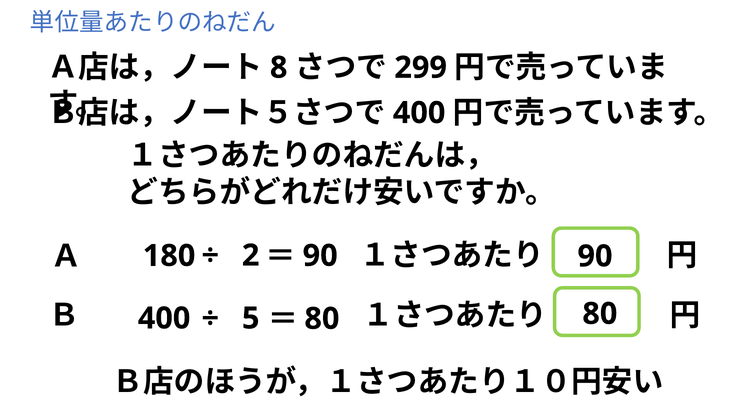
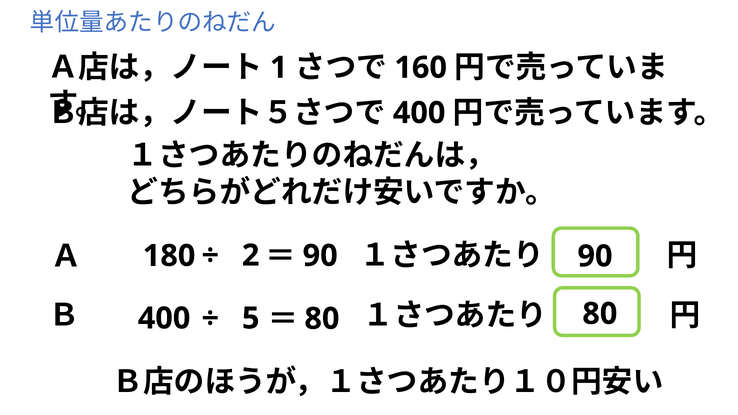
8: 8 -> 1
299: 299 -> 160
